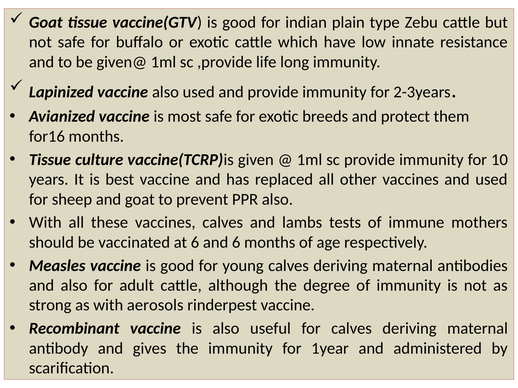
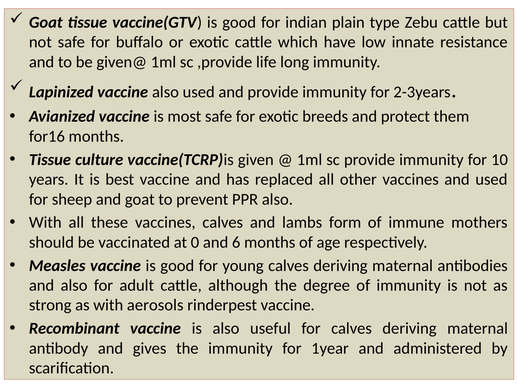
tests: tests -> form
at 6: 6 -> 0
